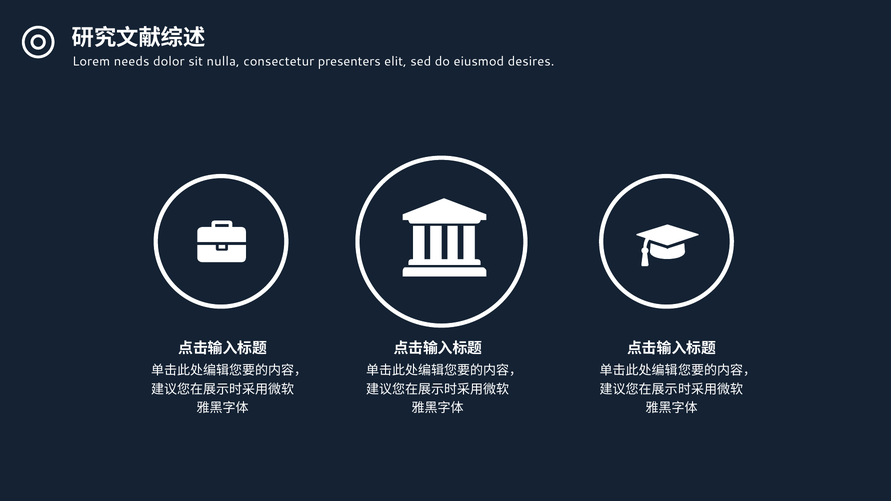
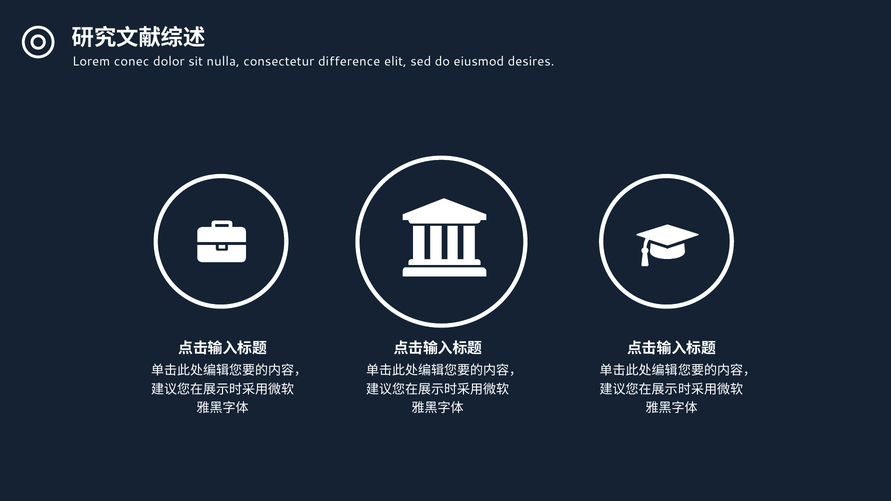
needs: needs -> conec
presenters: presenters -> difference
